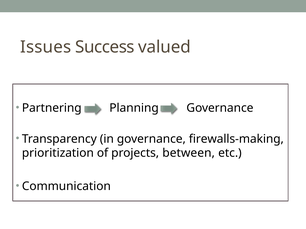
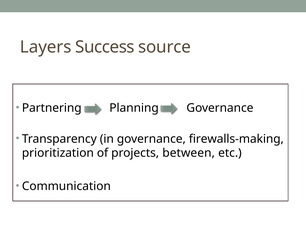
Issues: Issues -> Layers
valued: valued -> source
